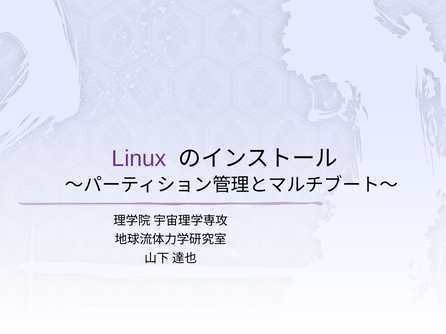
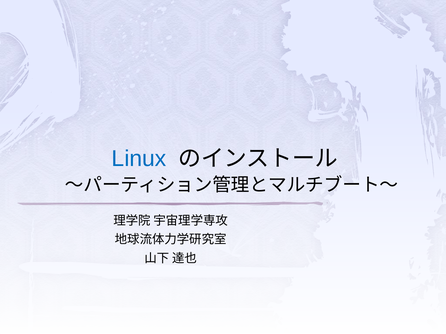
Linux colour: purple -> blue
